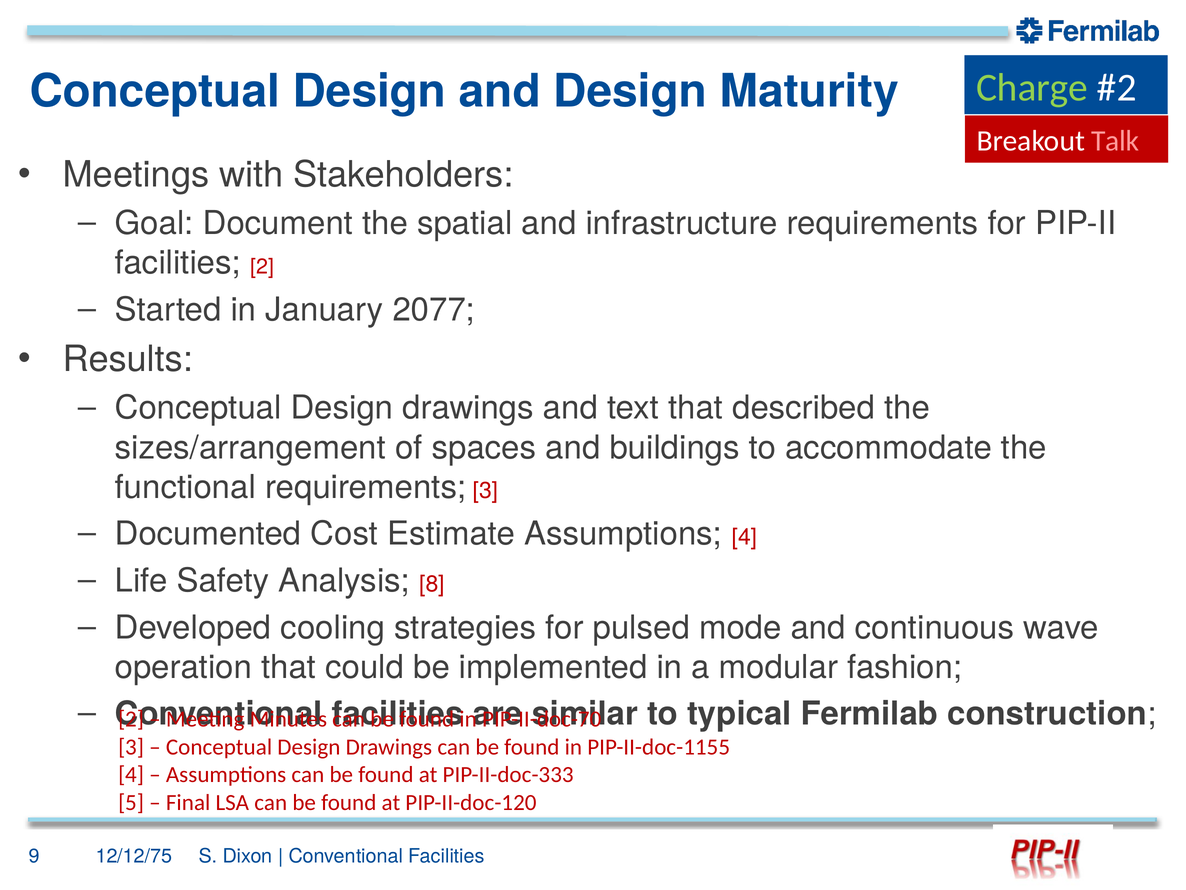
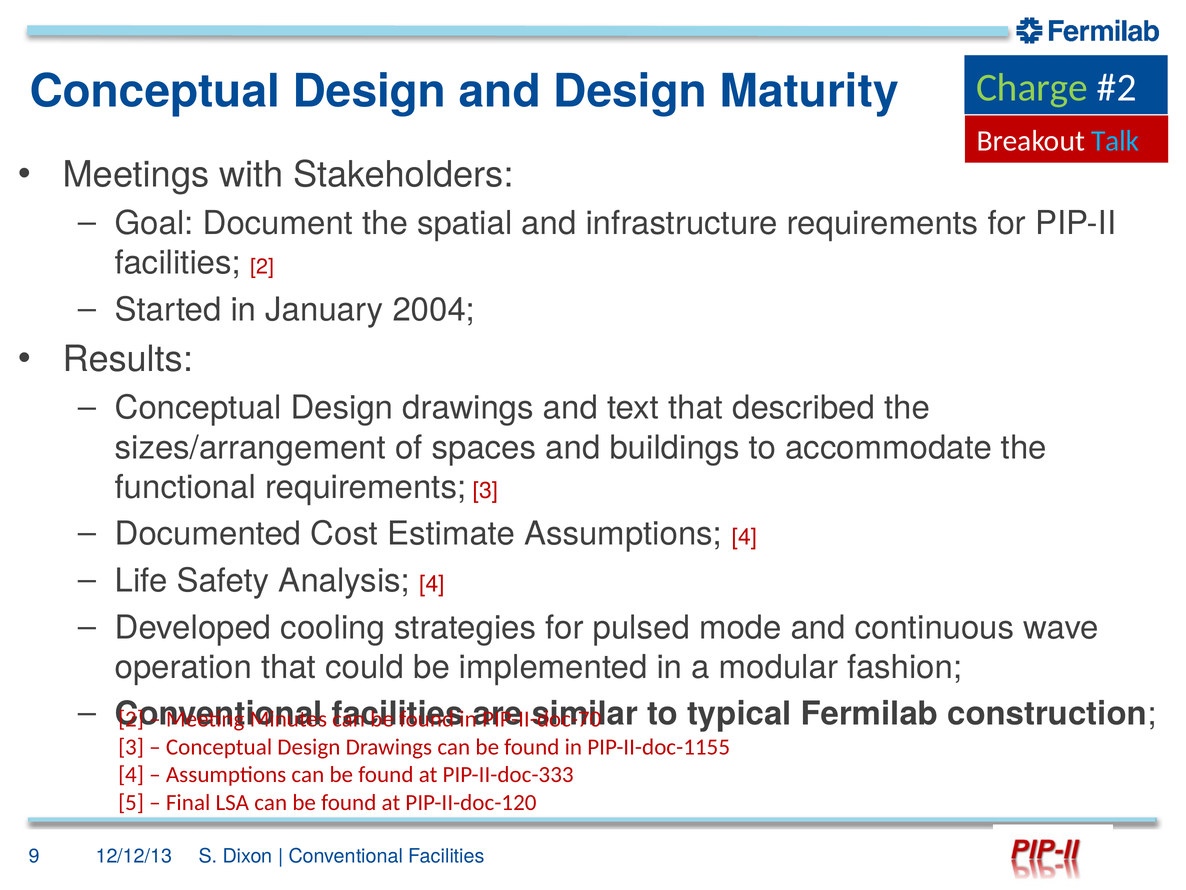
Talk colour: pink -> light blue
2077: 2077 -> 2004
Analysis 8: 8 -> 4
12/12/75: 12/12/75 -> 12/12/13
